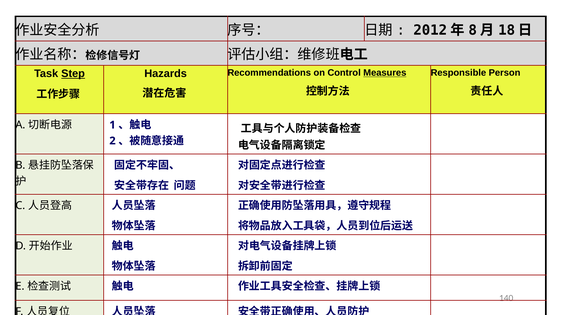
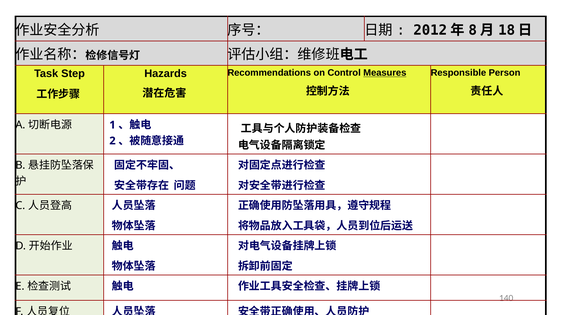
Step underline: present -> none
